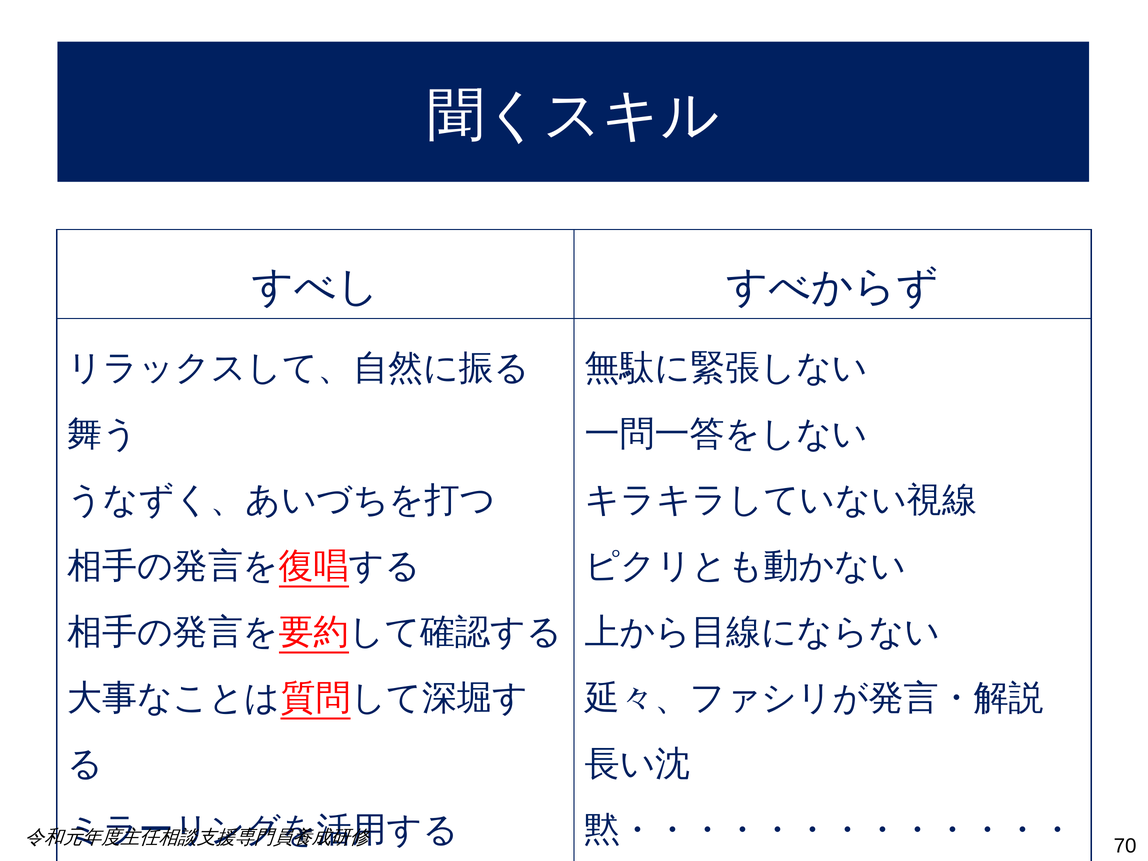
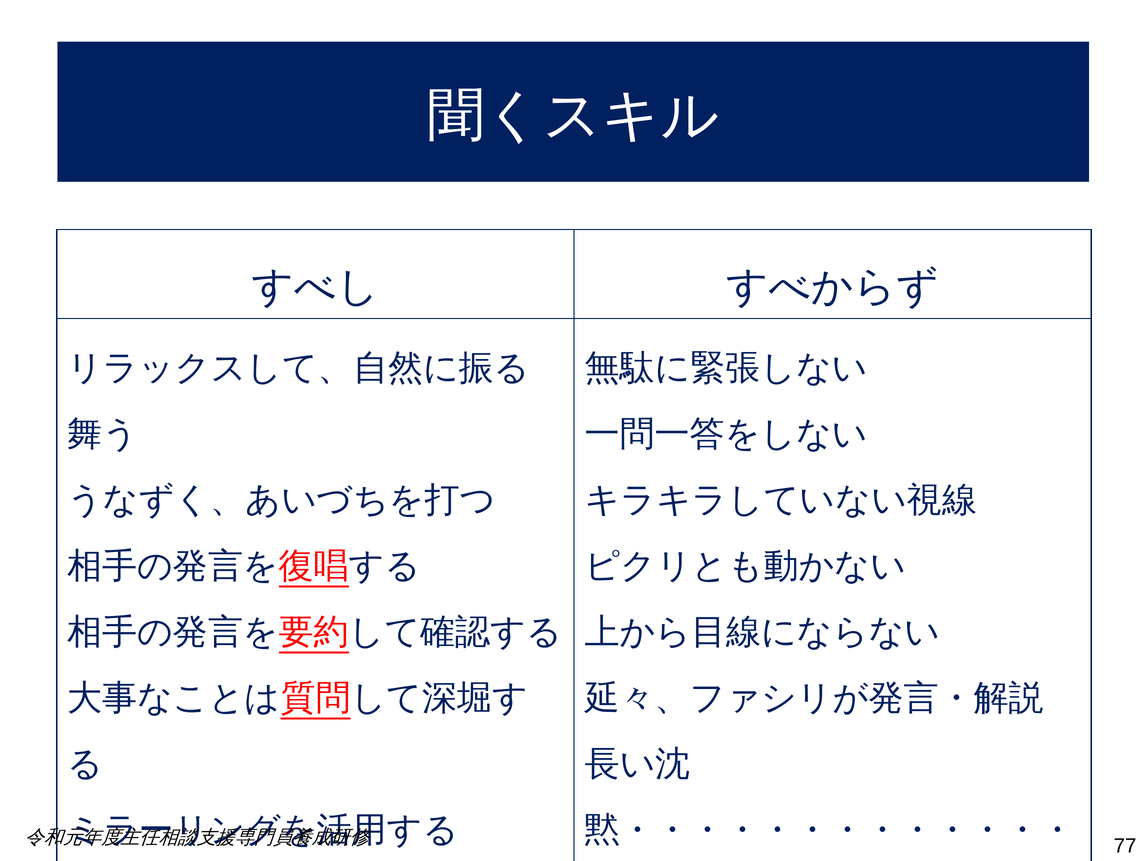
70: 70 -> 77
